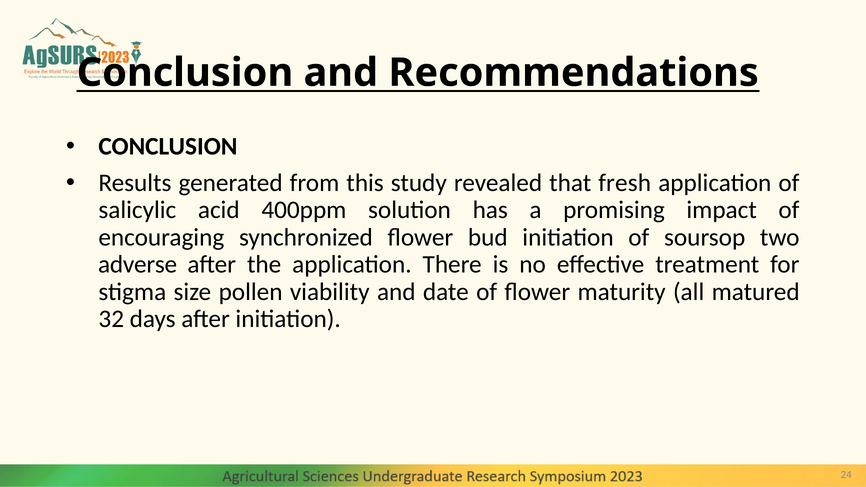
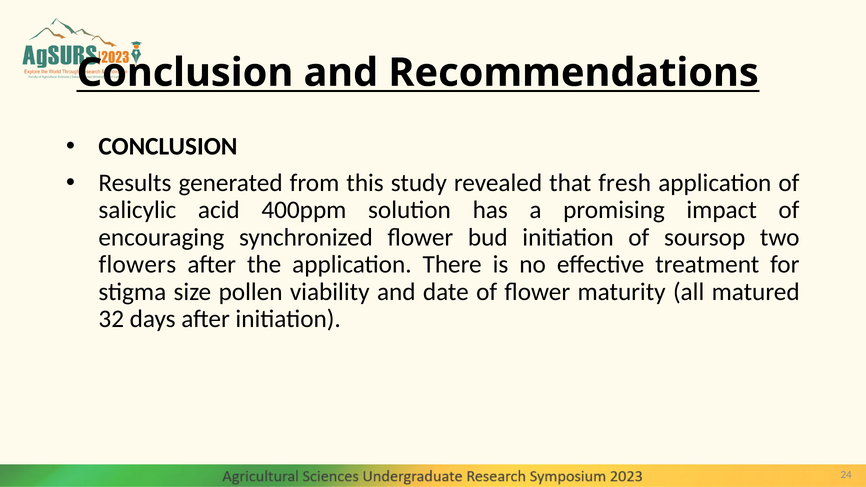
adverse: adverse -> flowers
